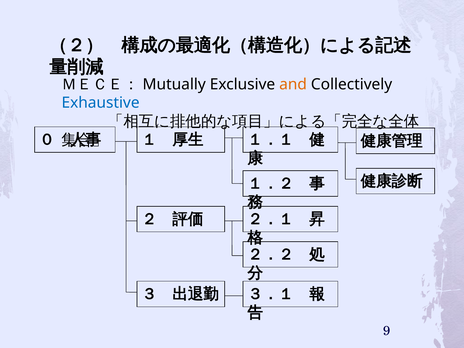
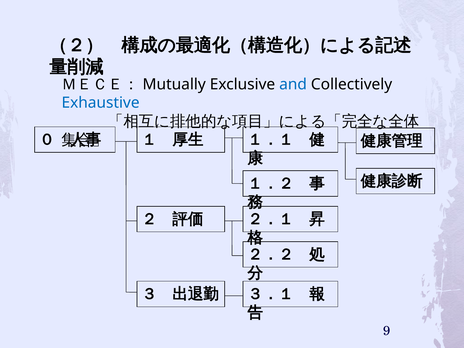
and colour: orange -> blue
